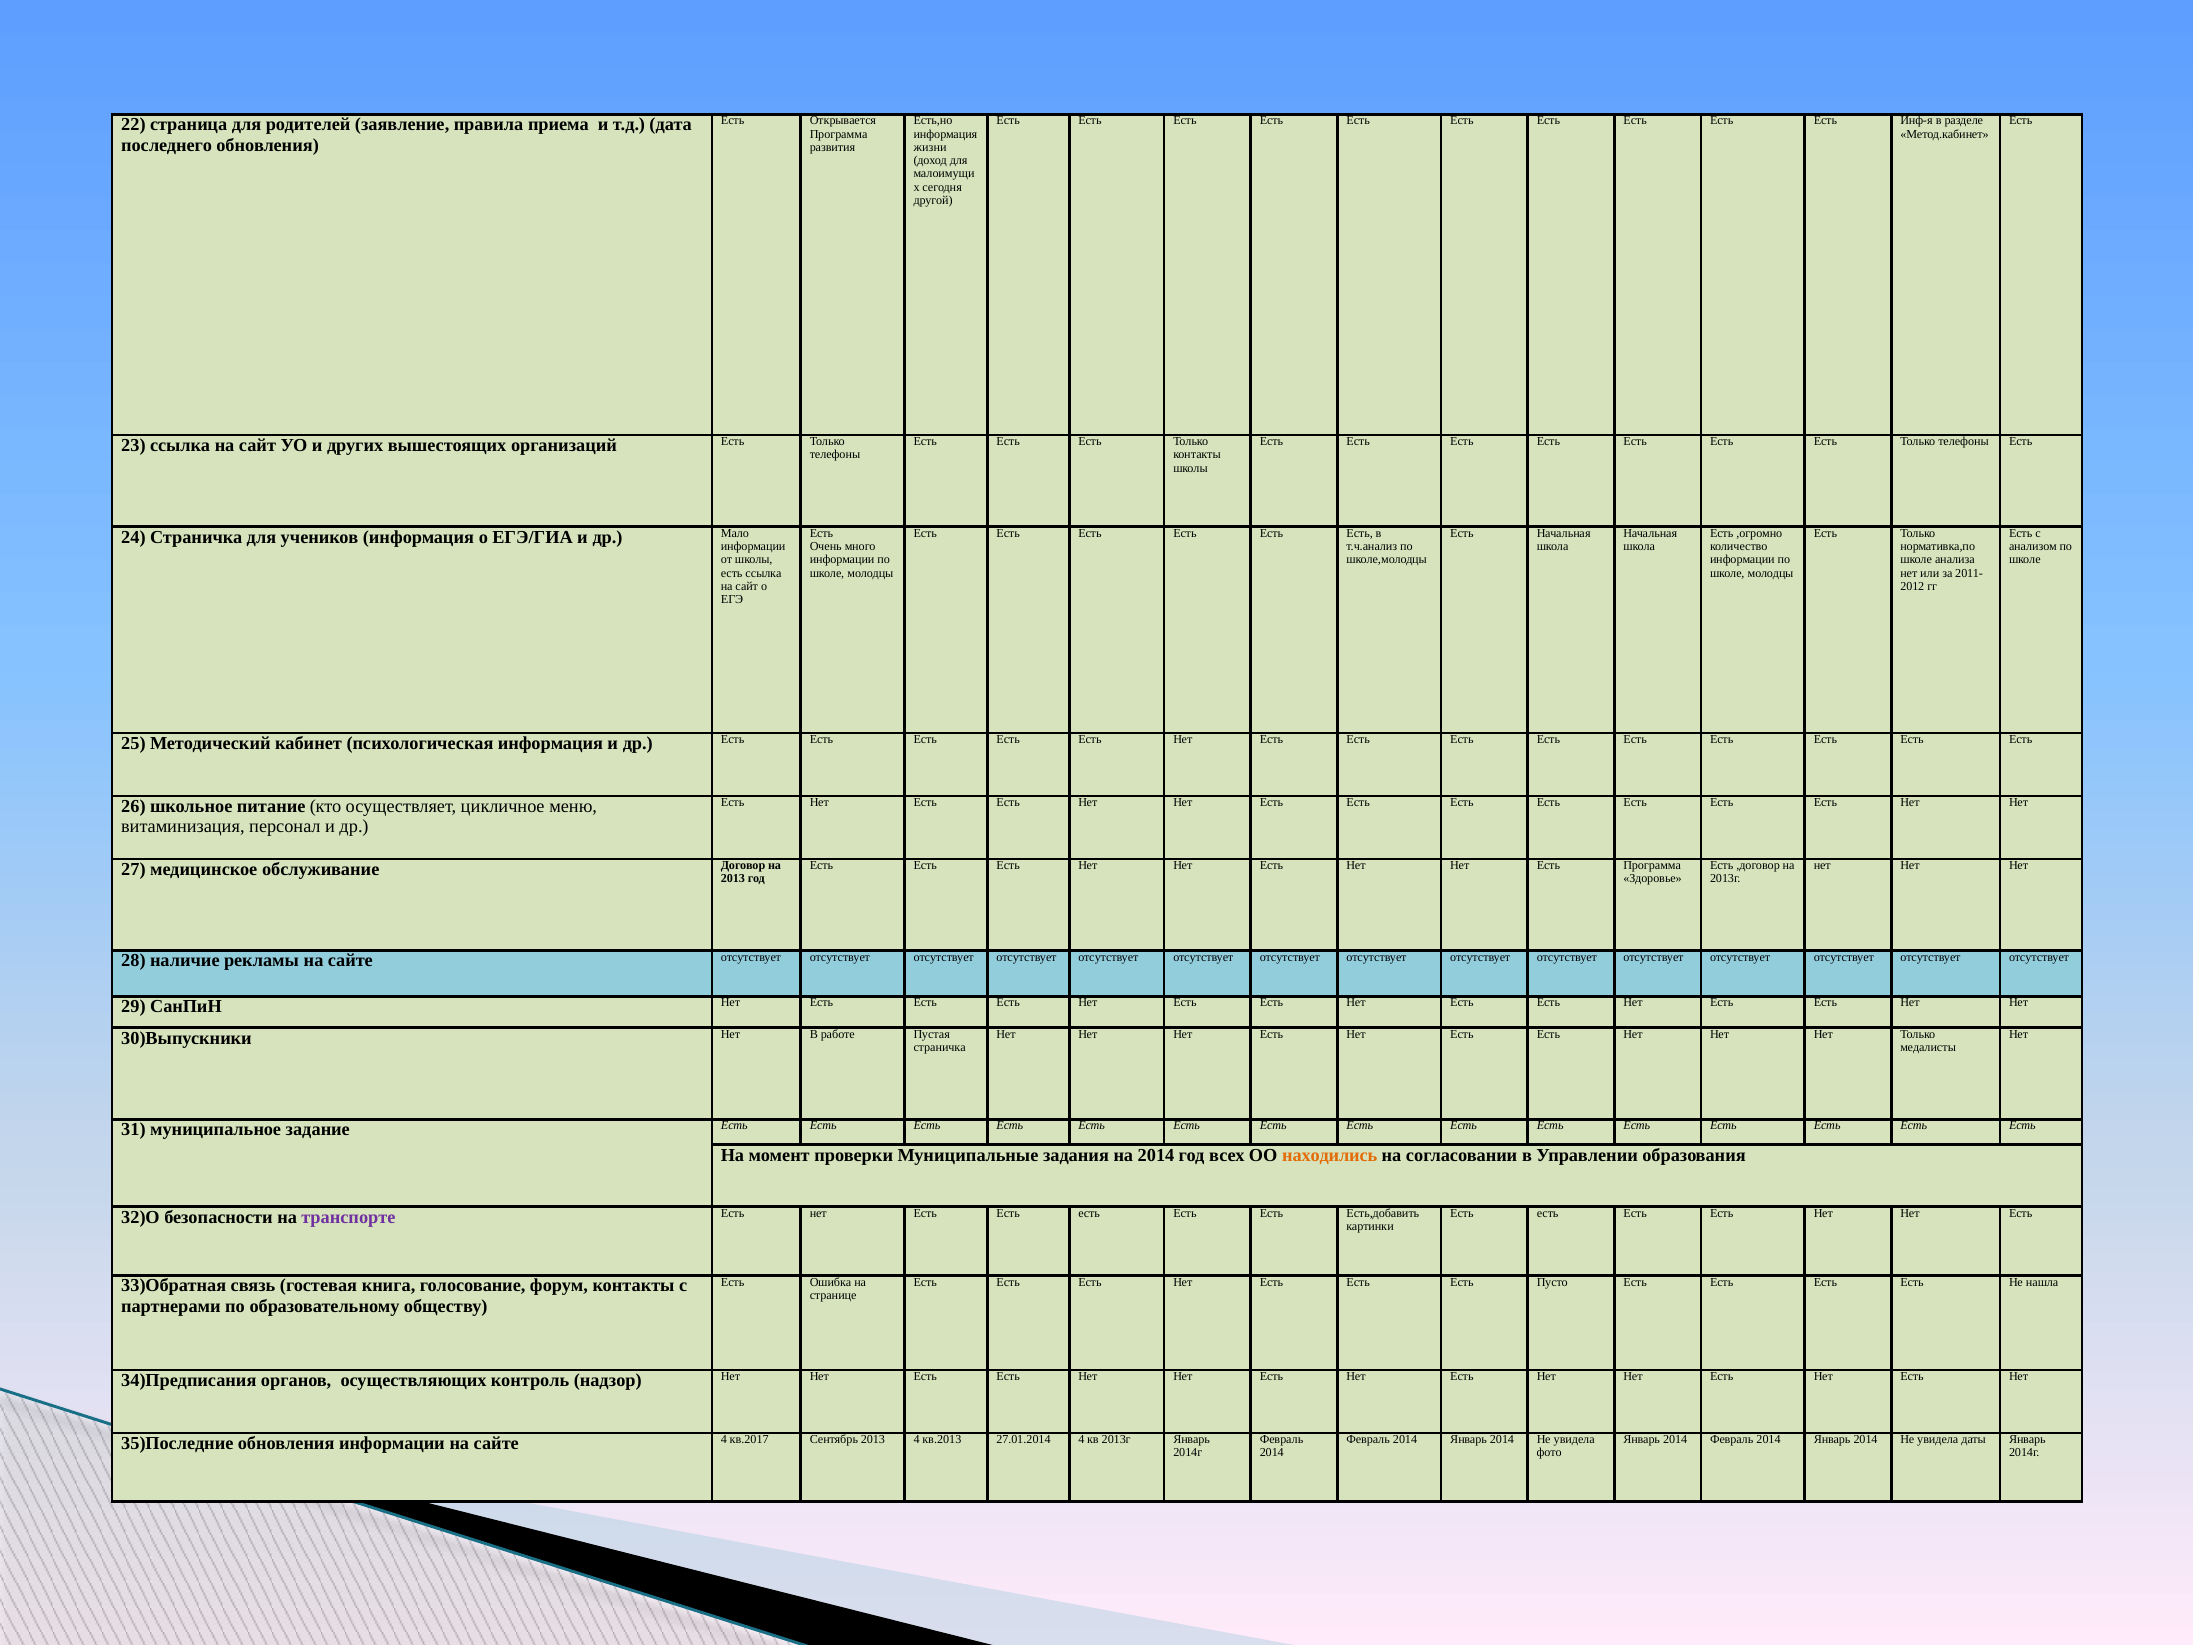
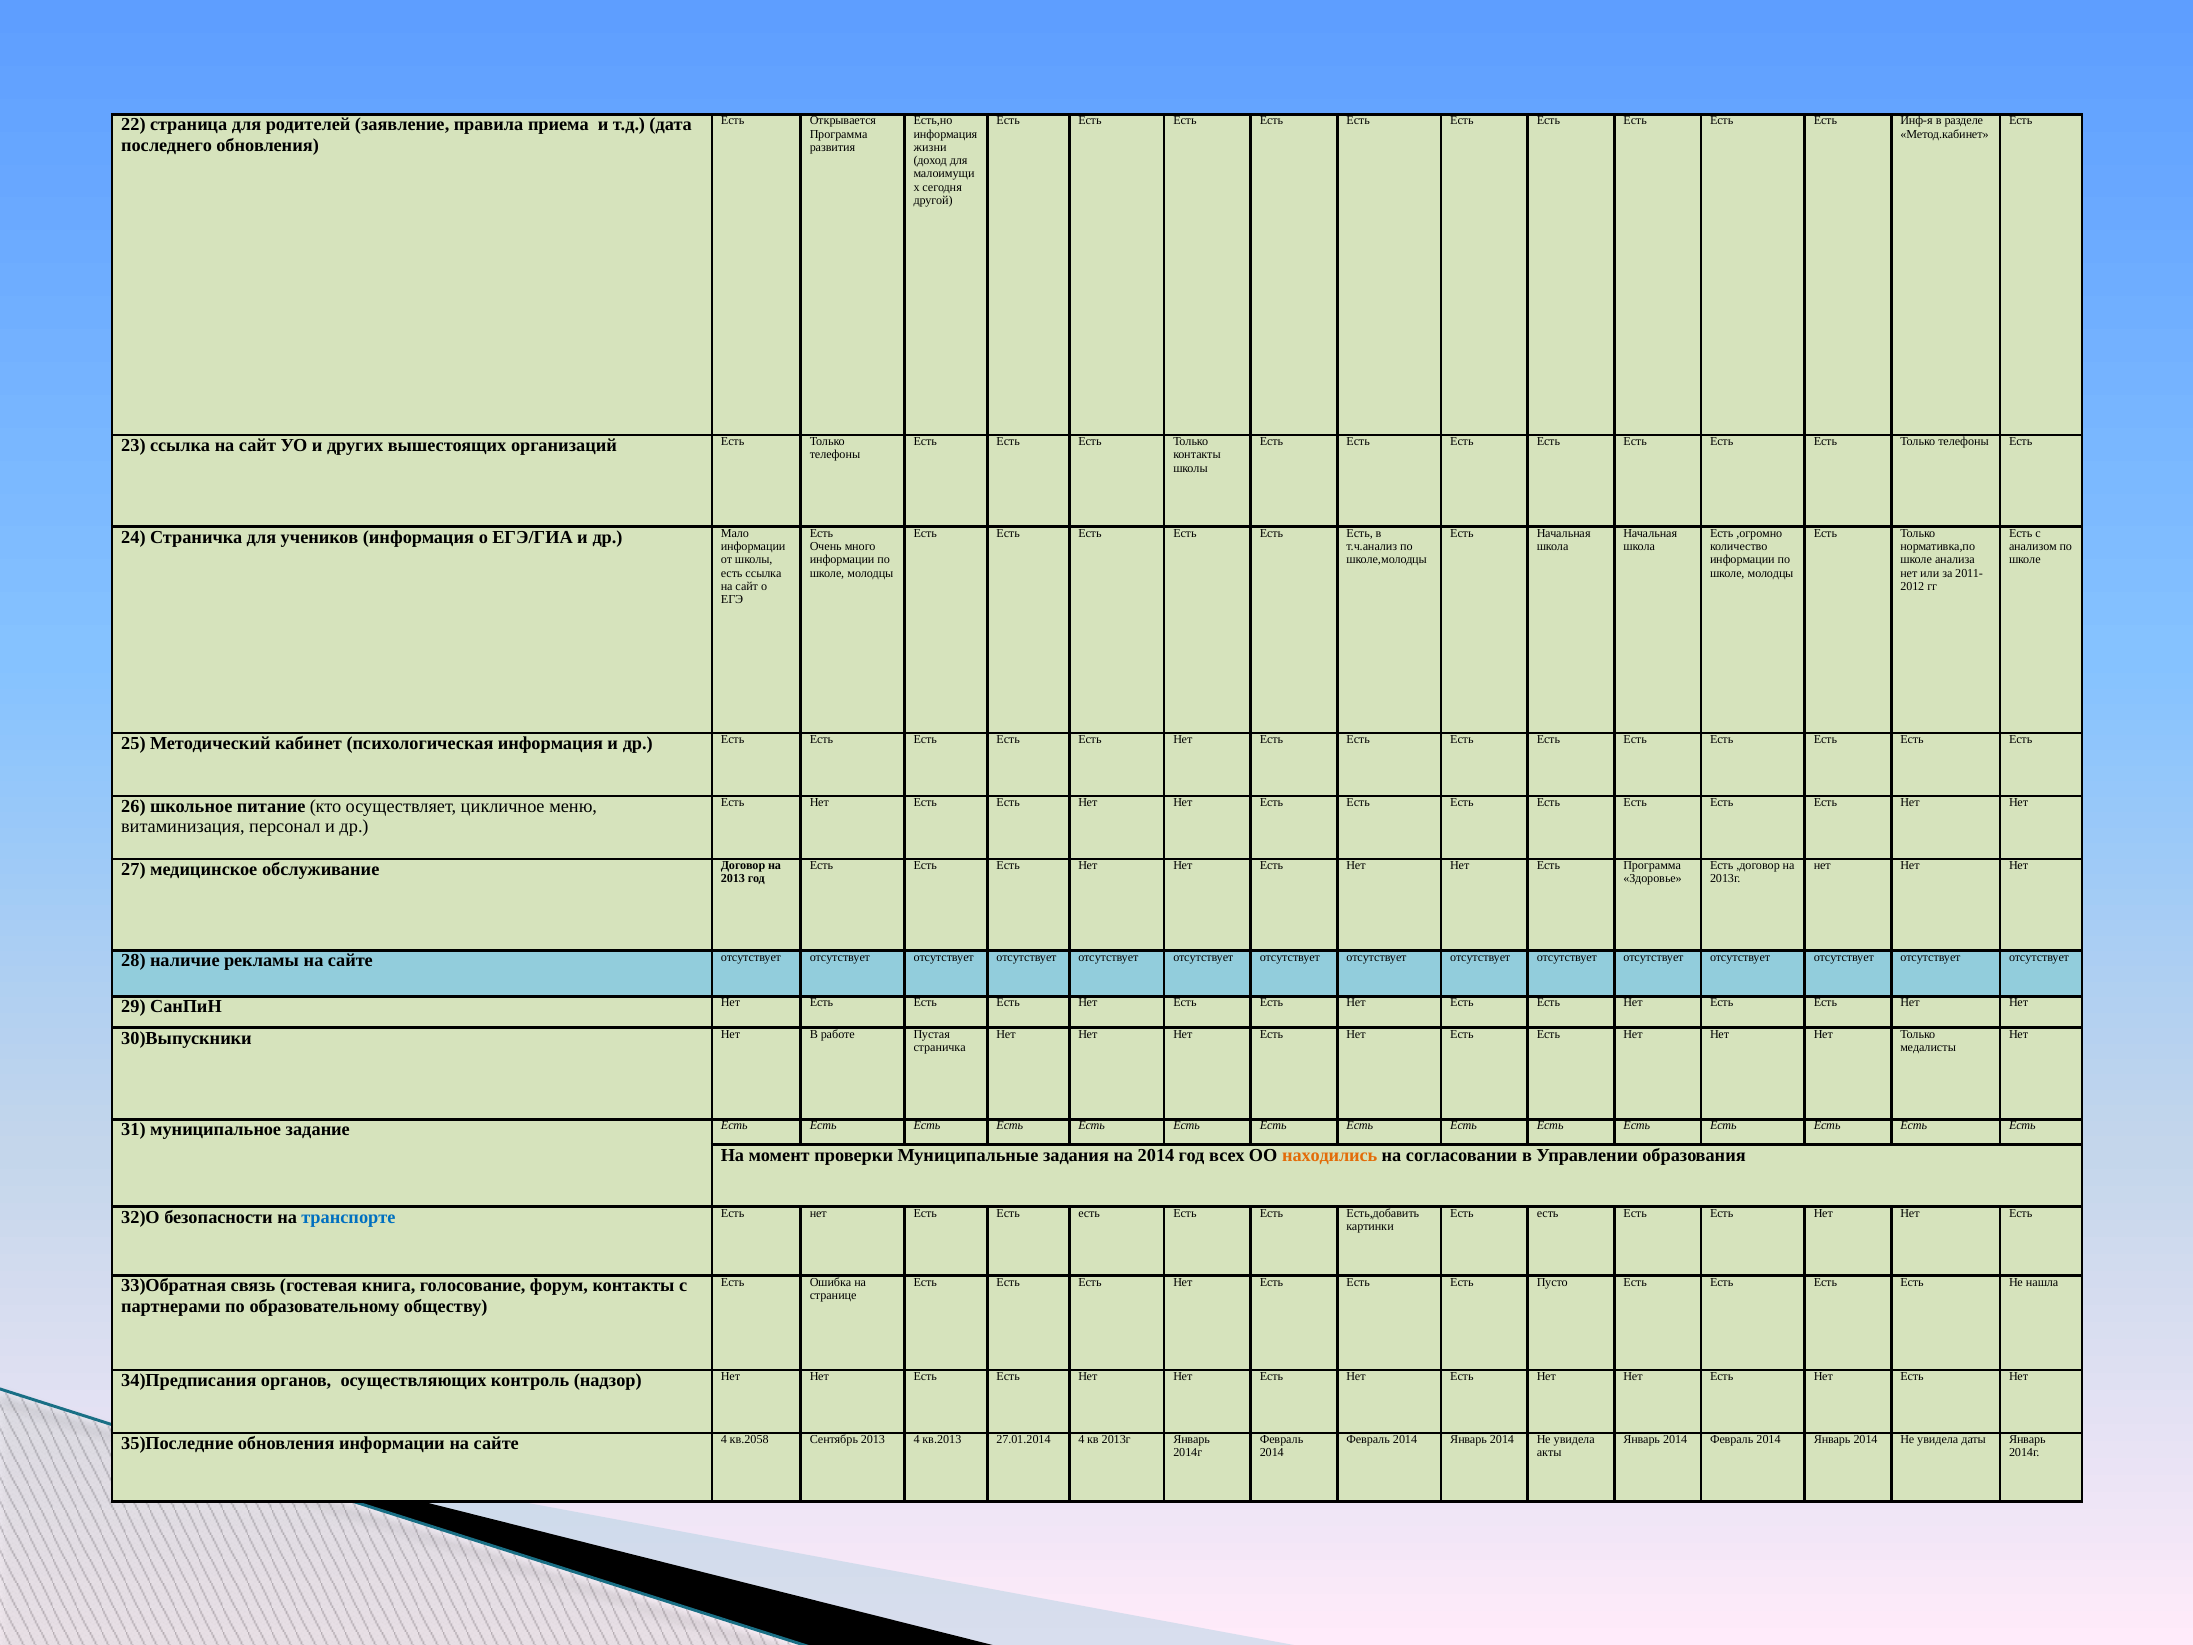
транспорте colour: purple -> blue
кв.2017: кв.2017 -> кв.2058
фото: фото -> акты
